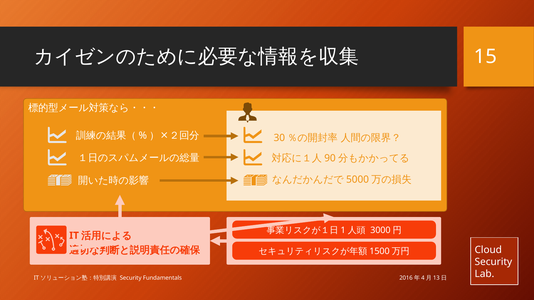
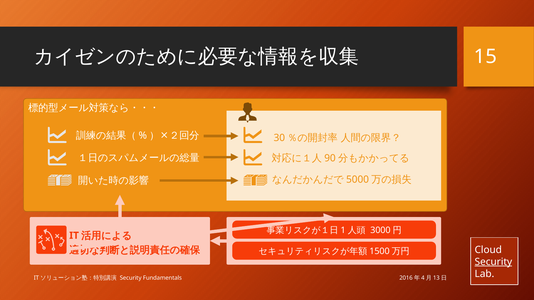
Security at (493, 262) underline: none -> present
